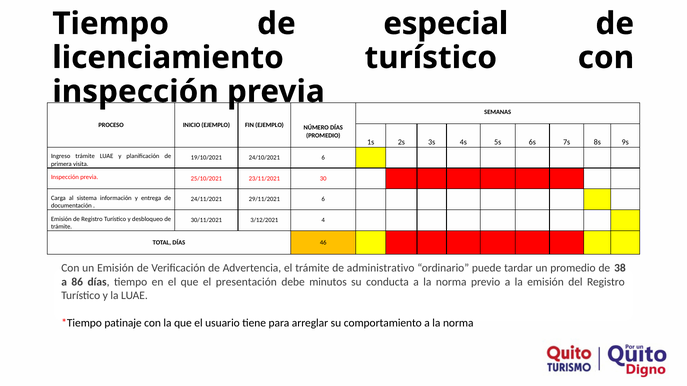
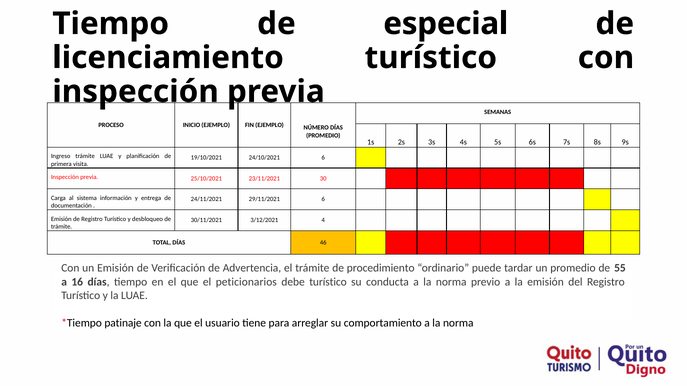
administrativo: administrativo -> procedimiento
38: 38 -> 55
86: 86 -> 16
presentación: presentación -> peticionarios
debe minutos: minutos -> turístico
